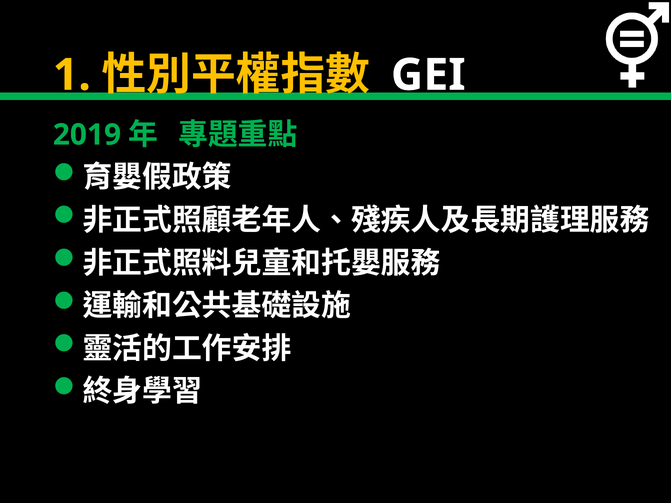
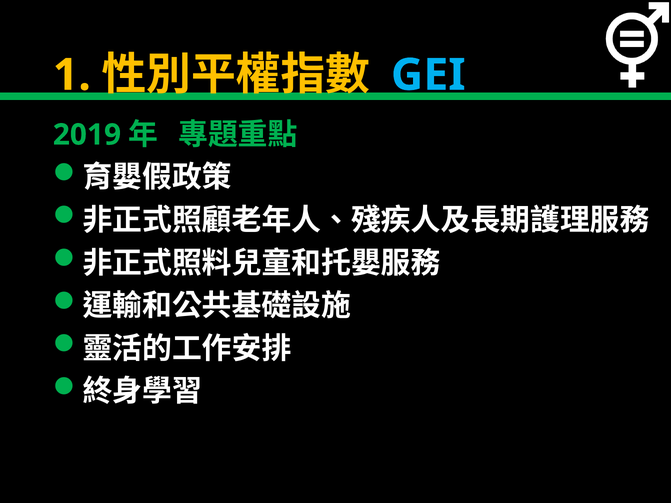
GEI colour: white -> light blue
